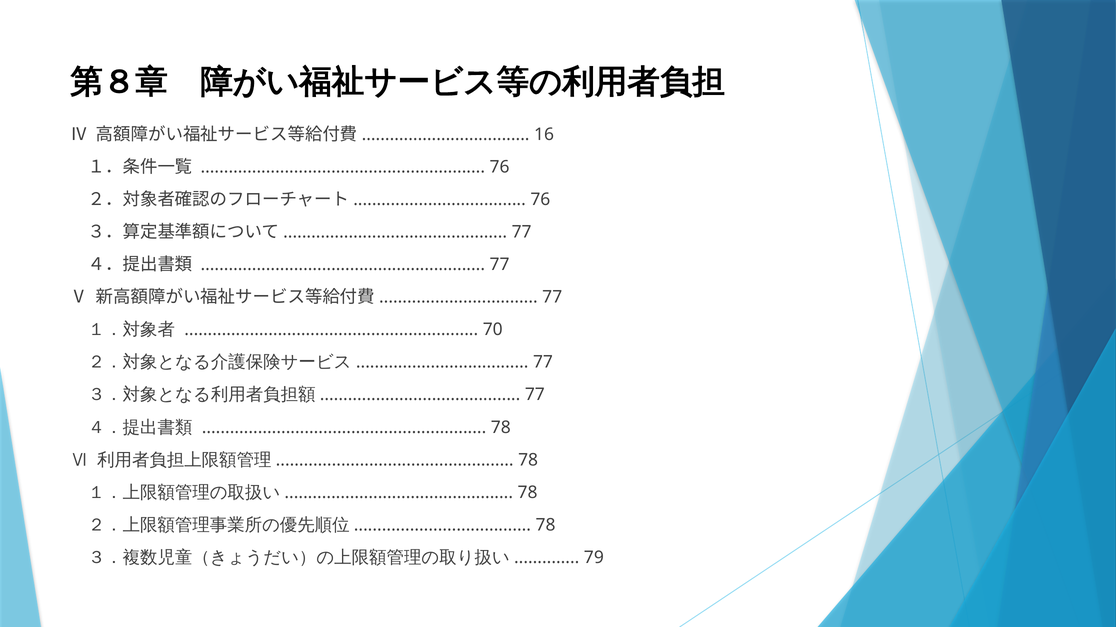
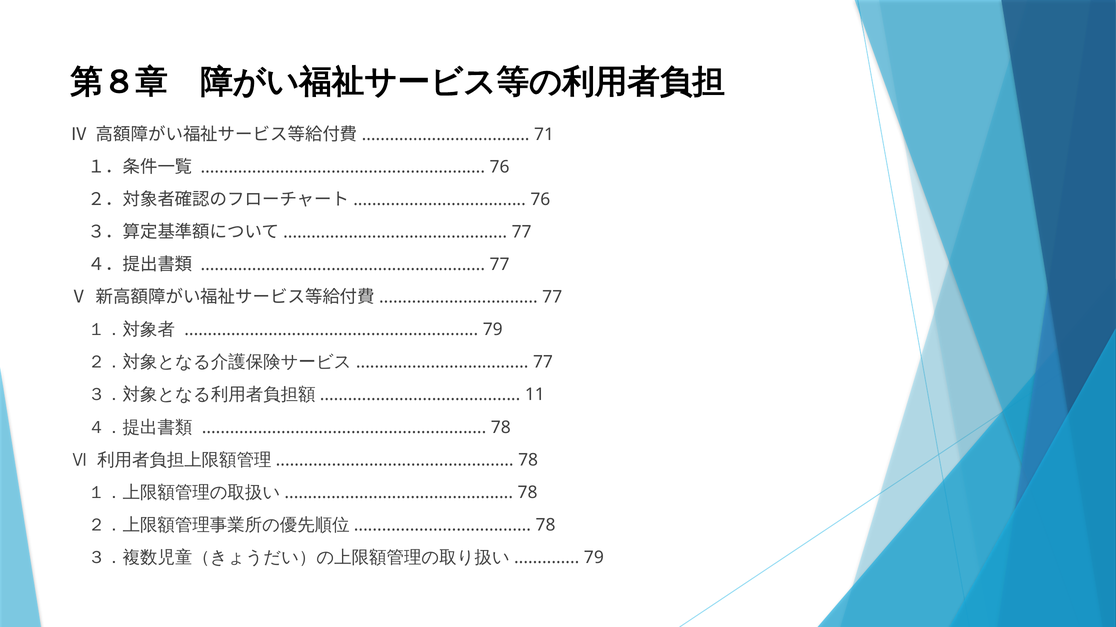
16: 16 -> 71
70 at (493, 330): 70 -> 79
77 at (535, 395): 77 -> 11
